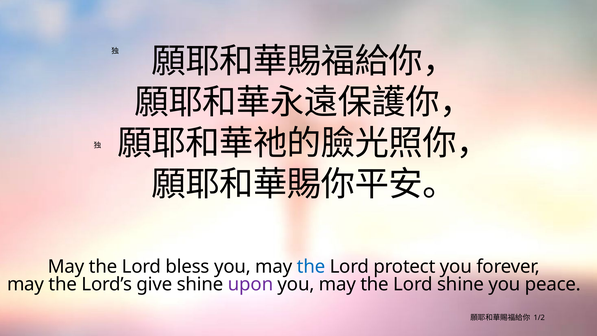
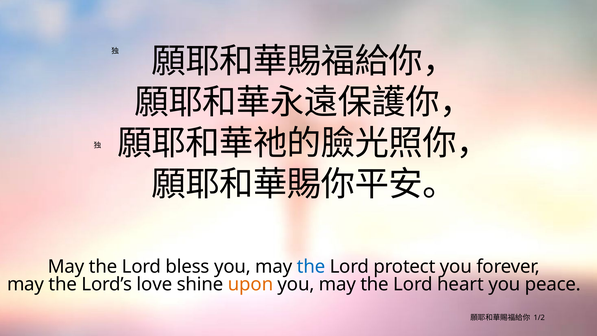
give: give -> love
upon colour: purple -> orange
Lord shine: shine -> heart
